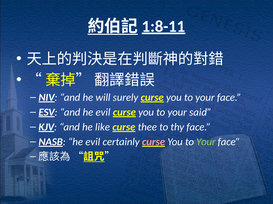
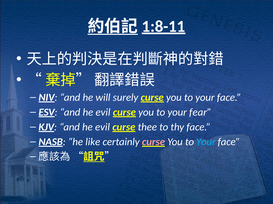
said: said -> fear
KJV and he like: like -> evil
NASB he evil: evil -> like
Your at (206, 142) colour: light green -> light blue
